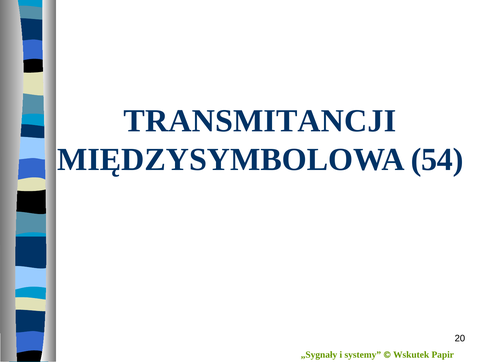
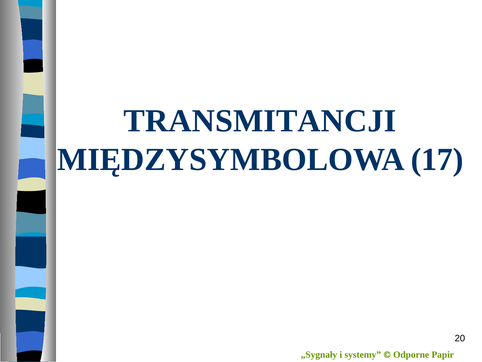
54: 54 -> 17
Wskutek: Wskutek -> Odporne
